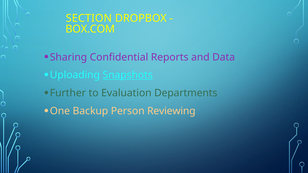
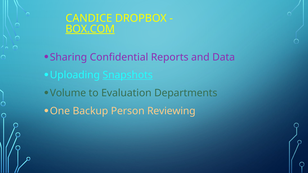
SECTION: SECTION -> CANDICE
BOX.COM underline: none -> present
Further: Further -> Volume
